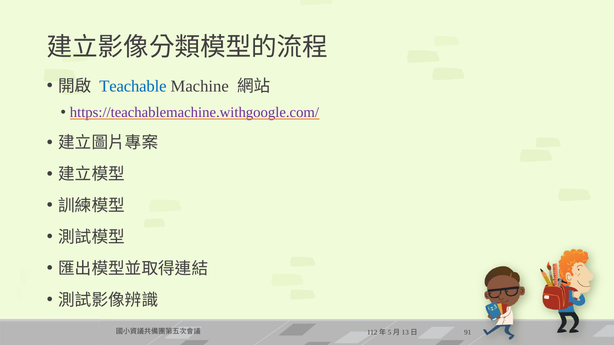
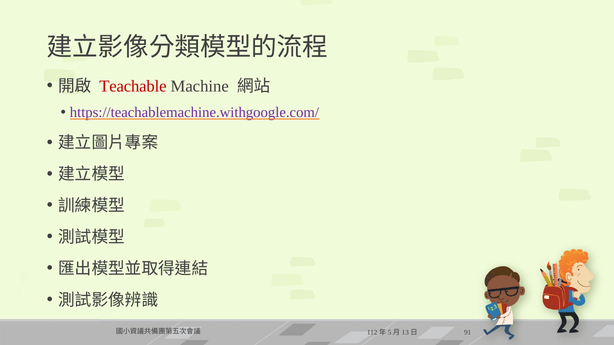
Teachable colour: blue -> red
